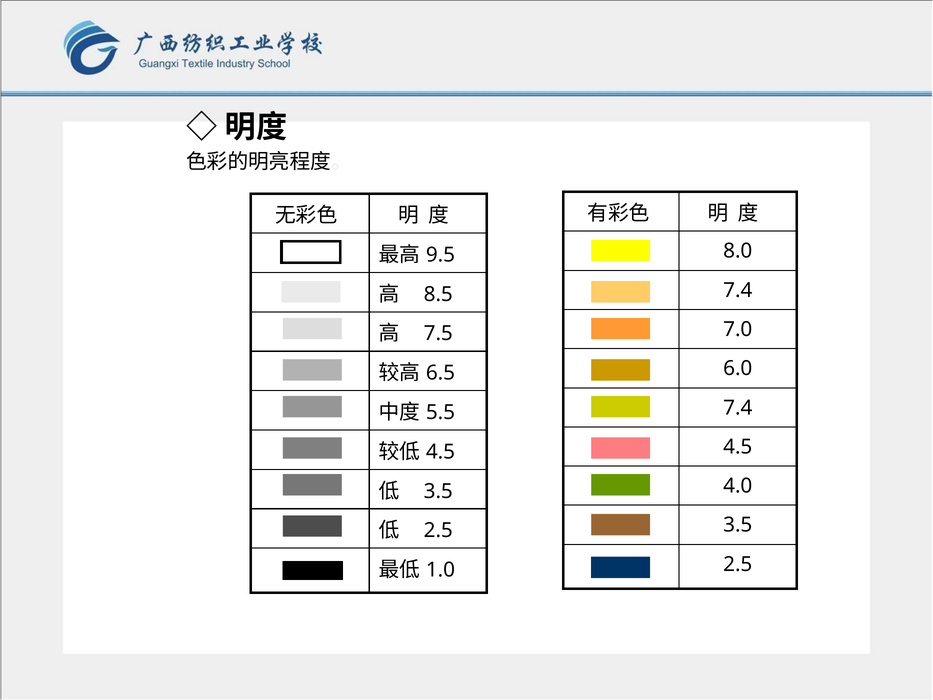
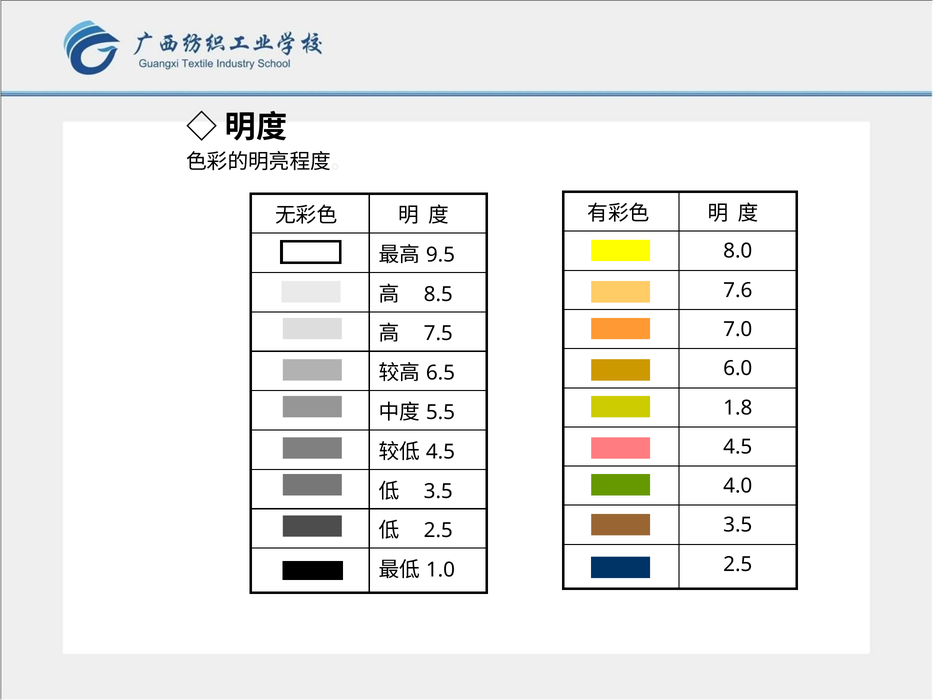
7.4 at (738, 290): 7.4 -> 7.6
7.4 at (738, 408): 7.4 -> 1.8
